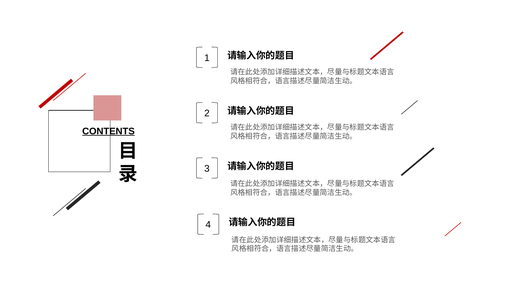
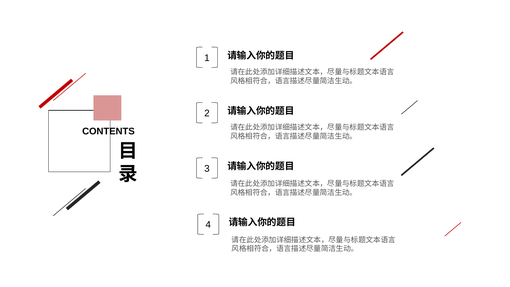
CONTENTS underline: present -> none
